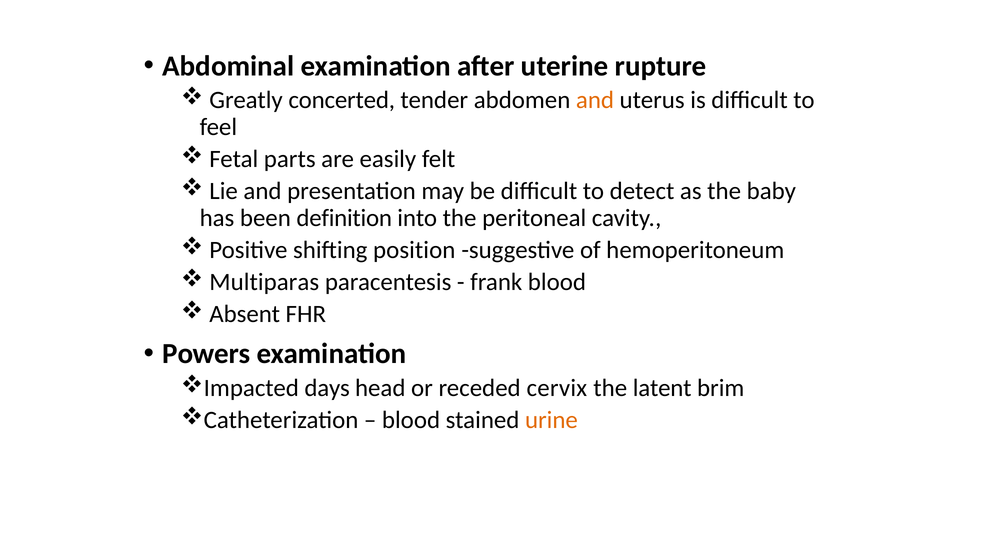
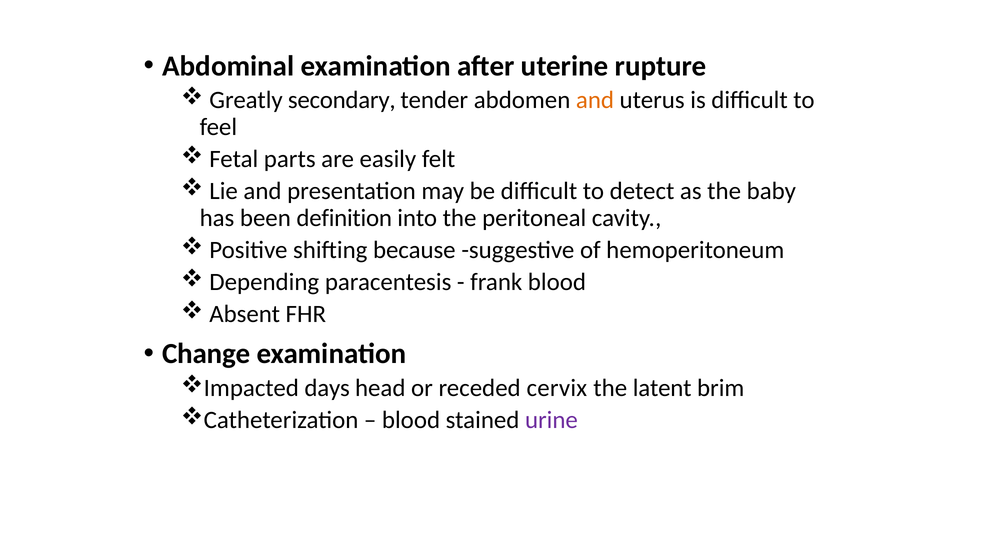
concerted: concerted -> secondary
position: position -> because
Multiparas: Multiparas -> Depending
Powers: Powers -> Change
urine colour: orange -> purple
